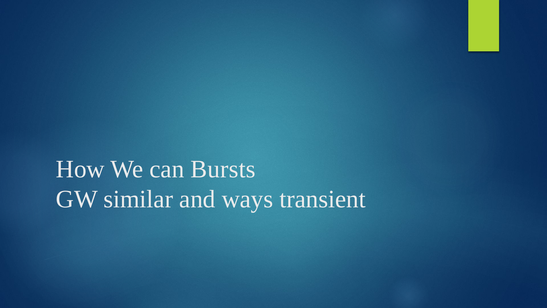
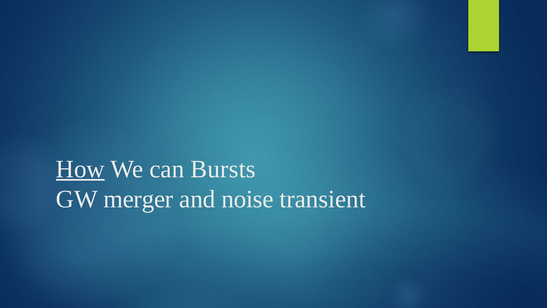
How underline: none -> present
similar: similar -> merger
ways: ways -> noise
